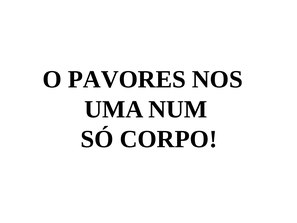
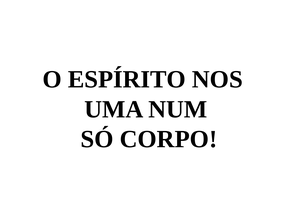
PAVORES: PAVORES -> ESPÍRITO
